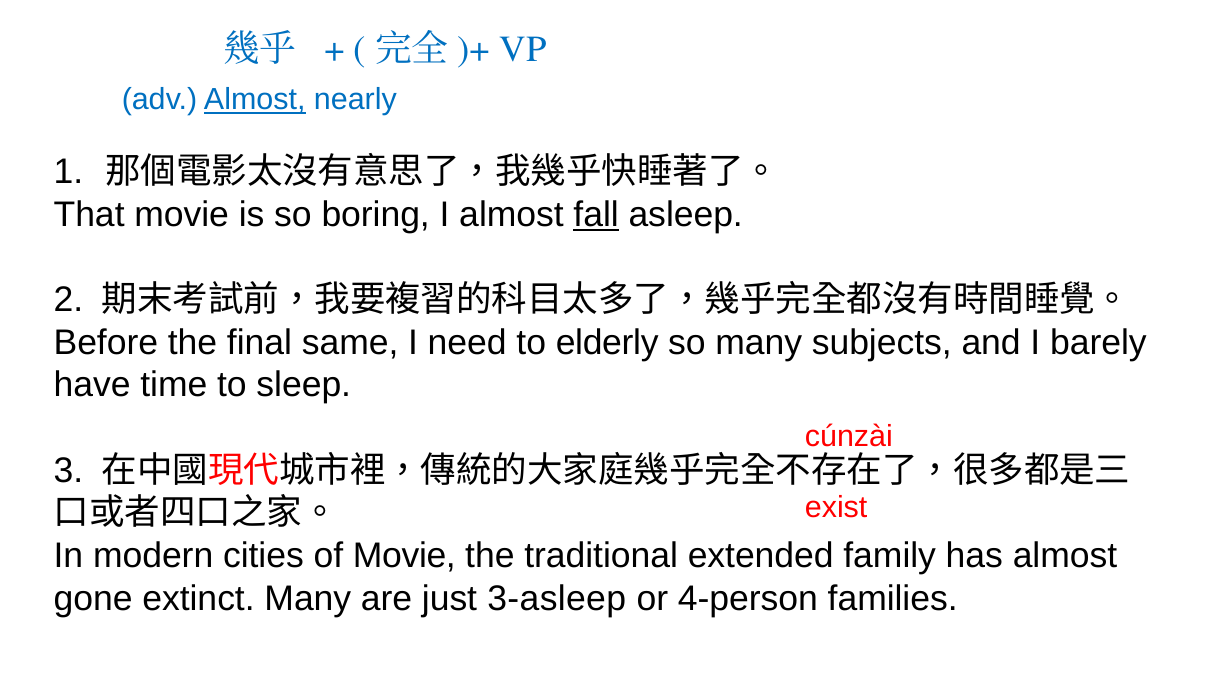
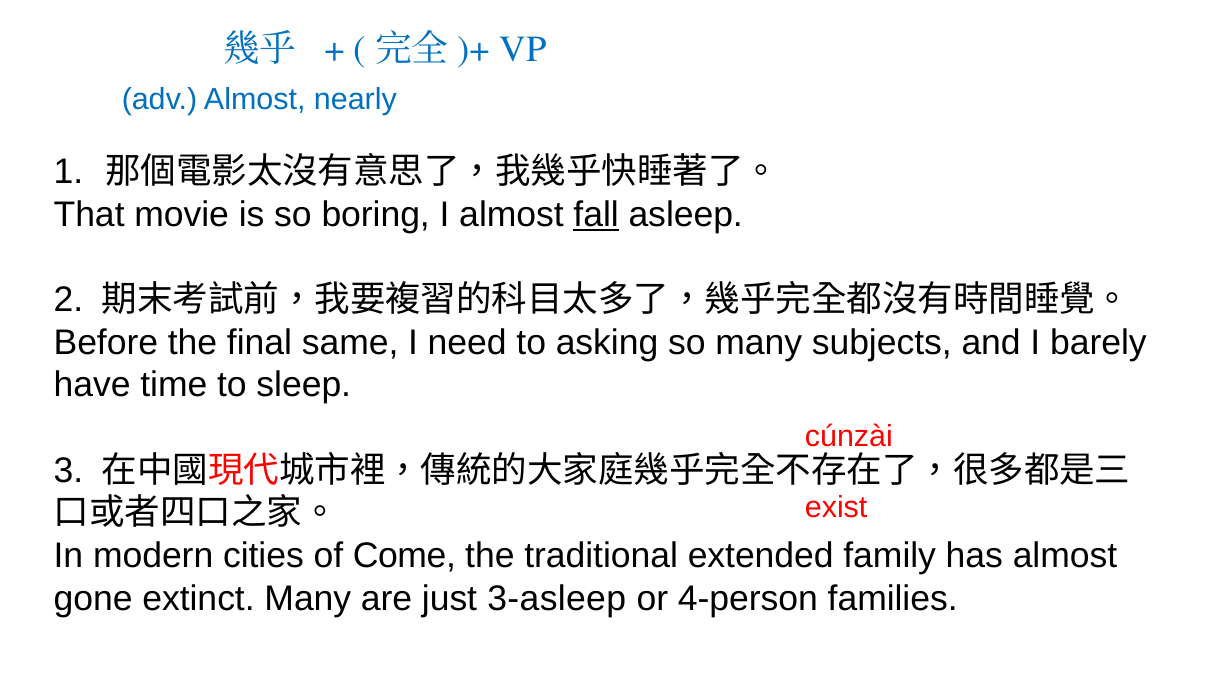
Almost at (255, 100) underline: present -> none
elderly: elderly -> asking
of Movie: Movie -> Come
